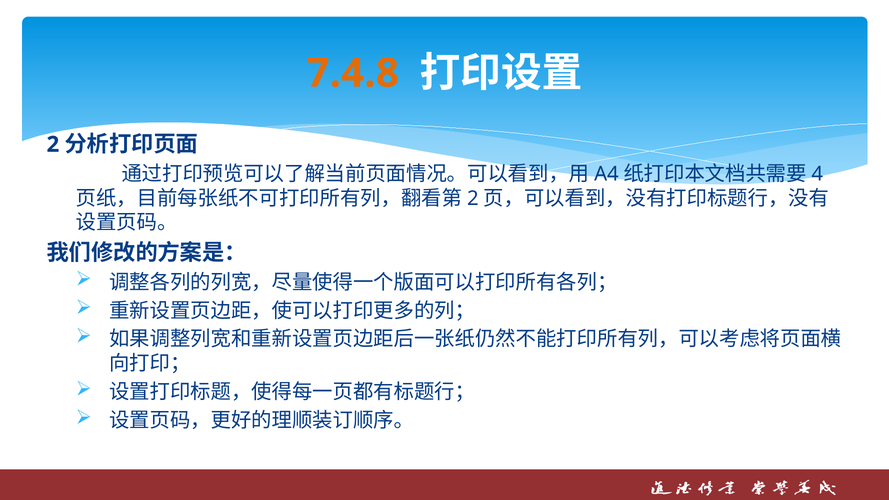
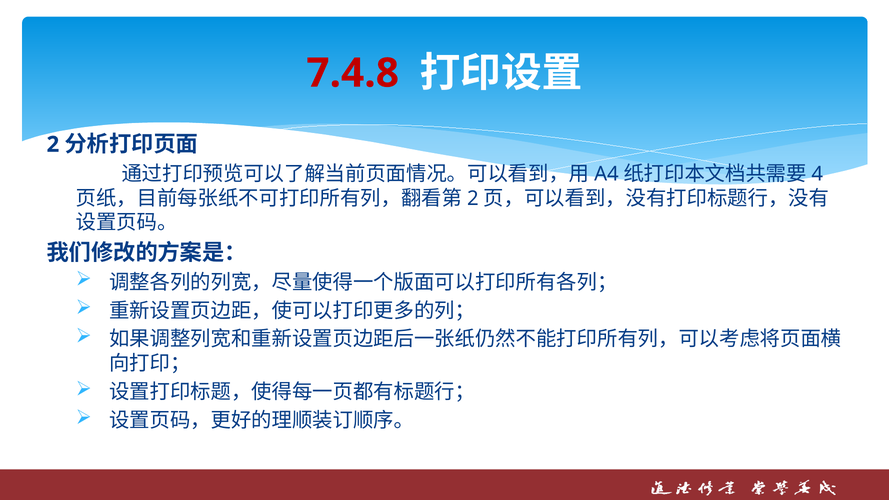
7.4.8 colour: orange -> red
